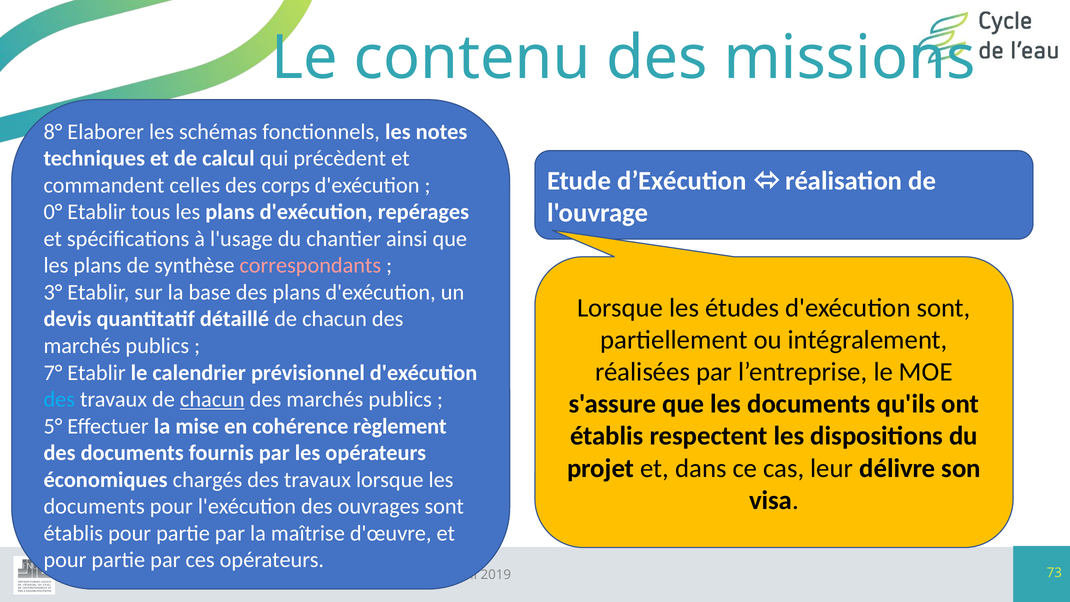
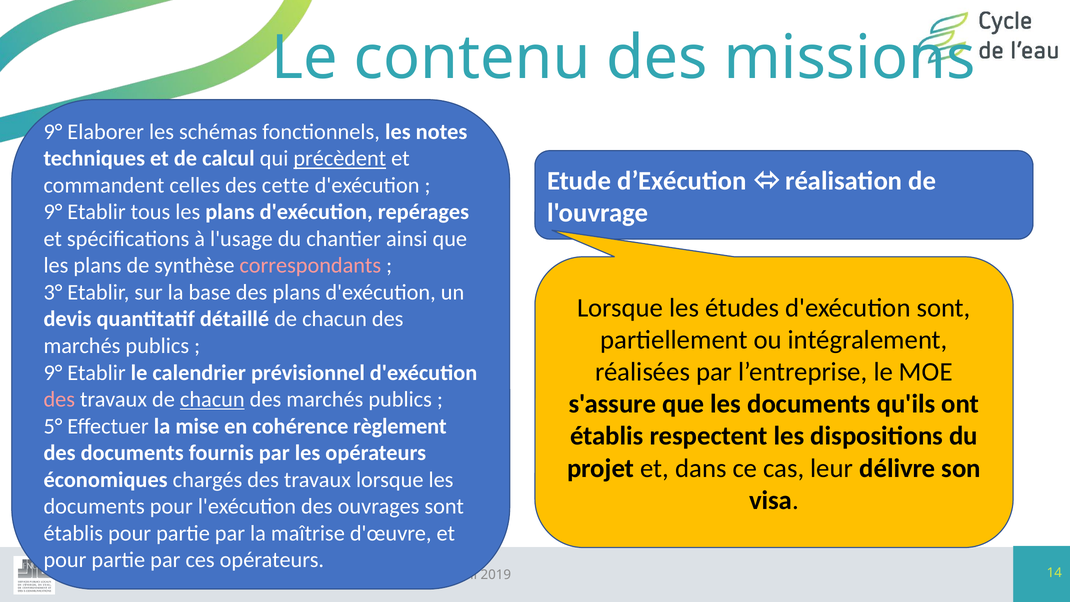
8° at (53, 132): 8° -> 9°
précèdent underline: none -> present
corps: corps -> cette
0° at (53, 212): 0° -> 9°
7° at (53, 373): 7° -> 9°
des at (59, 399) colour: light blue -> pink
73: 73 -> 14
